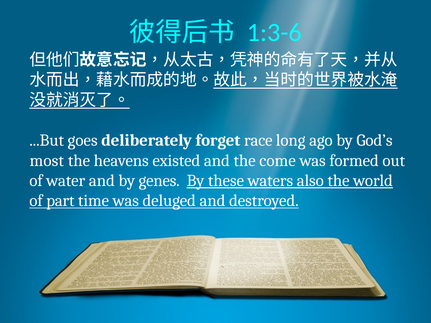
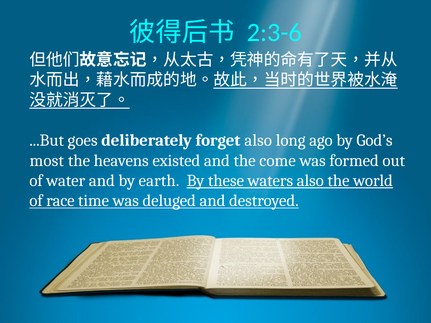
1:3-6: 1:3-6 -> 2:3-6
forget race: race -> also
genes: genes -> earth
part: part -> race
